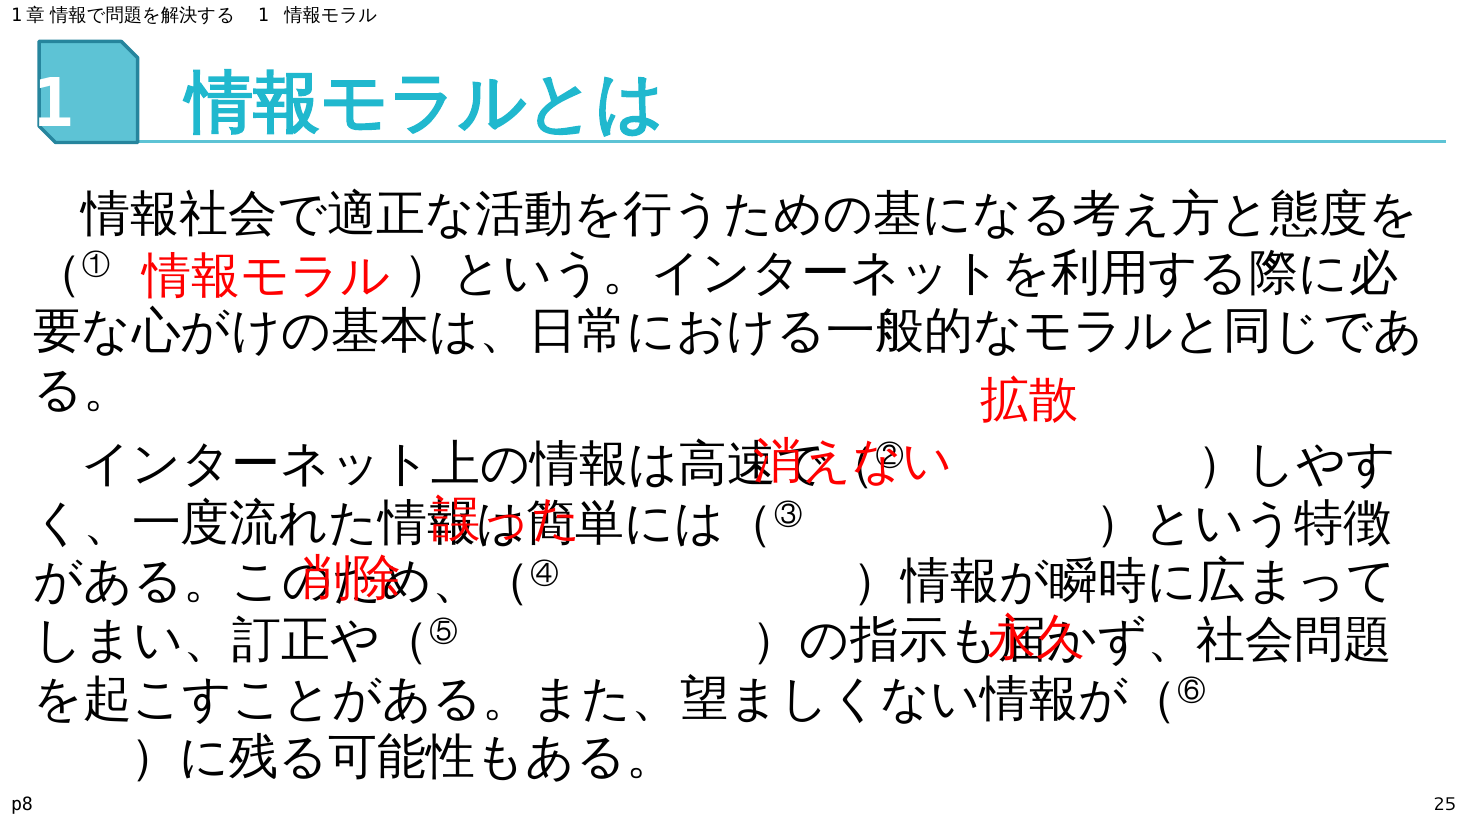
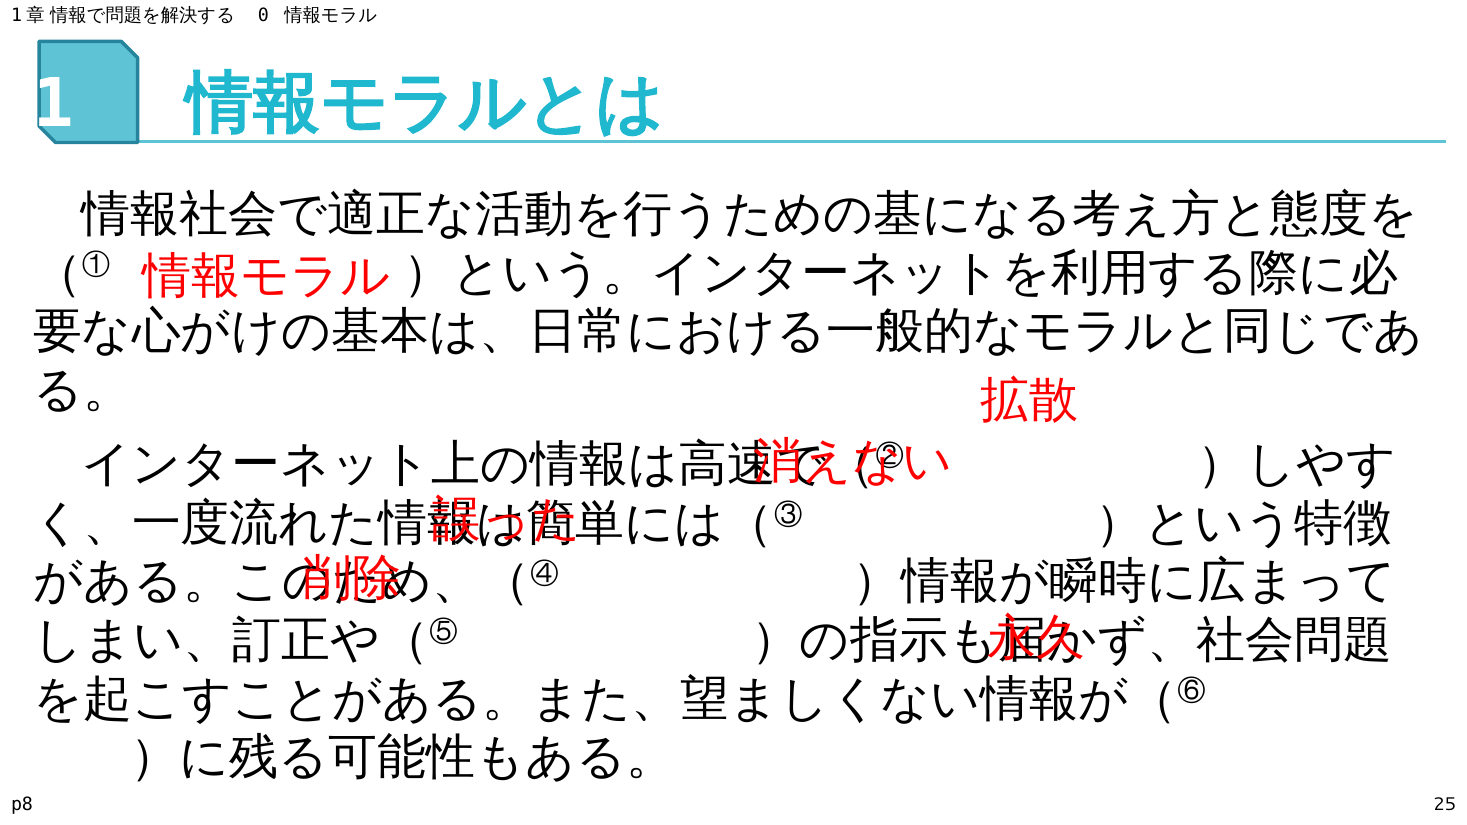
1 at (263, 15): 1 -> 0
